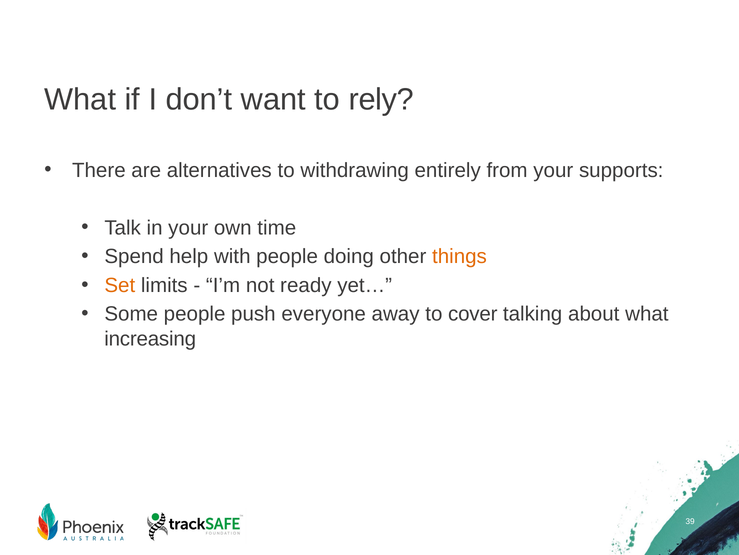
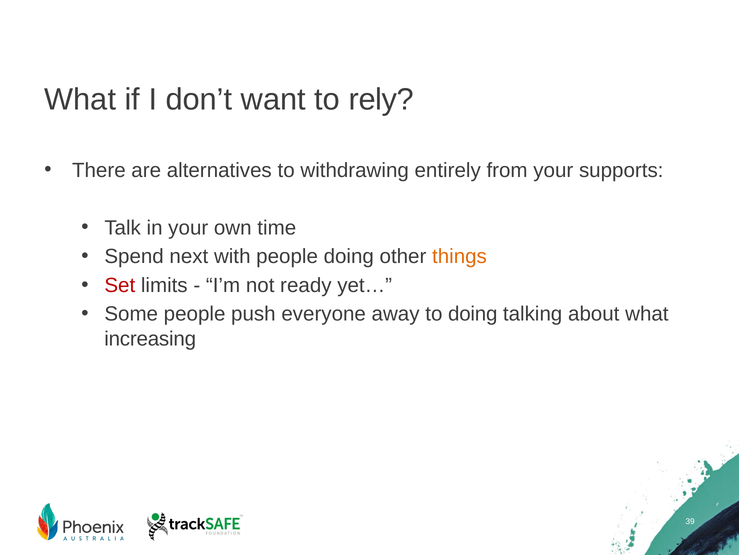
help: help -> next
Set colour: orange -> red
to cover: cover -> doing
